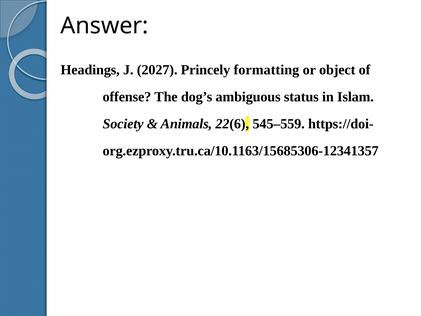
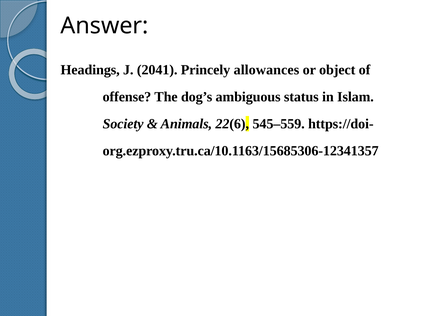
2027: 2027 -> 2041
formatting: formatting -> allowances
